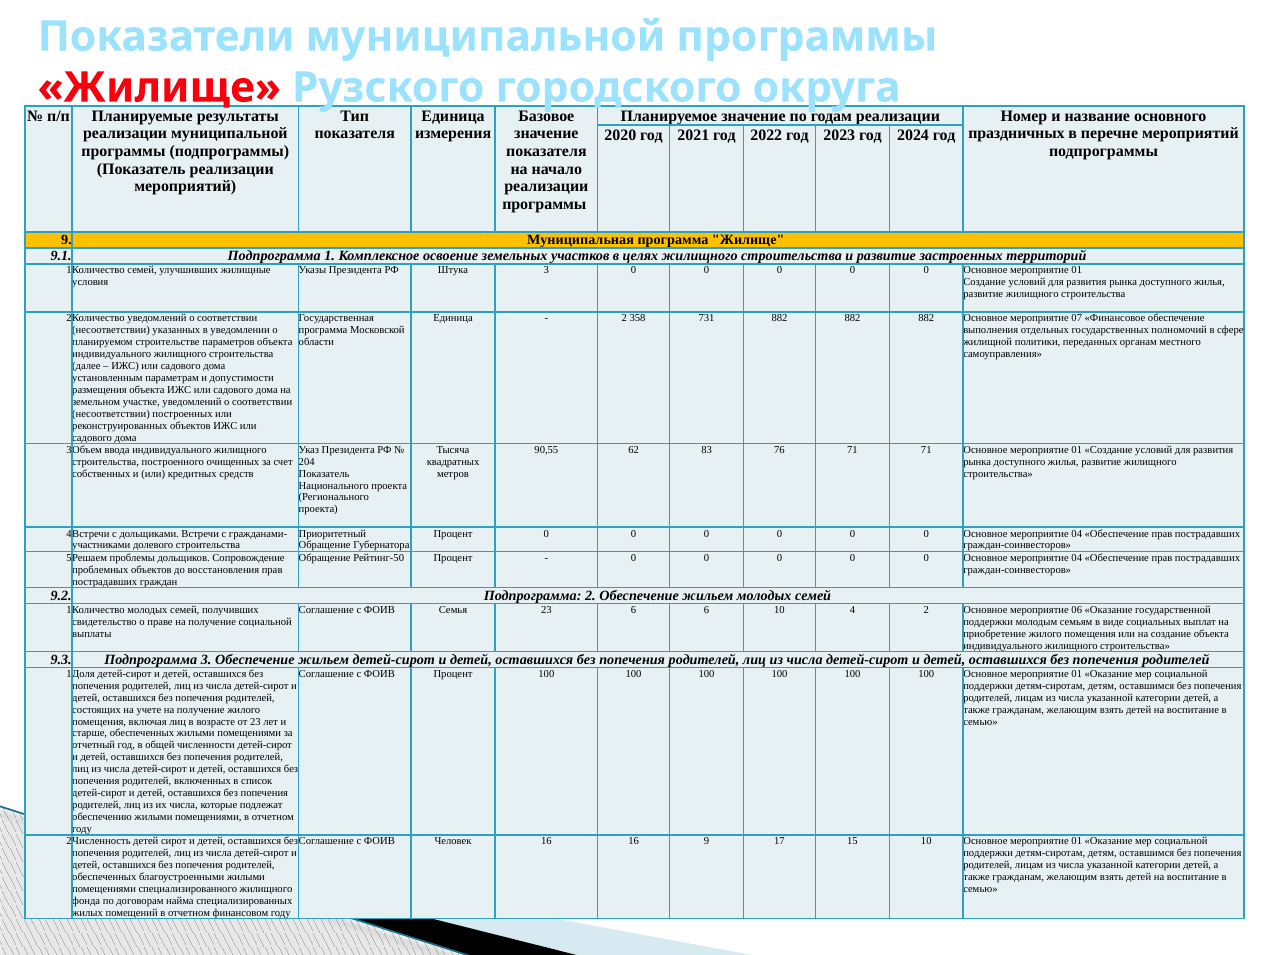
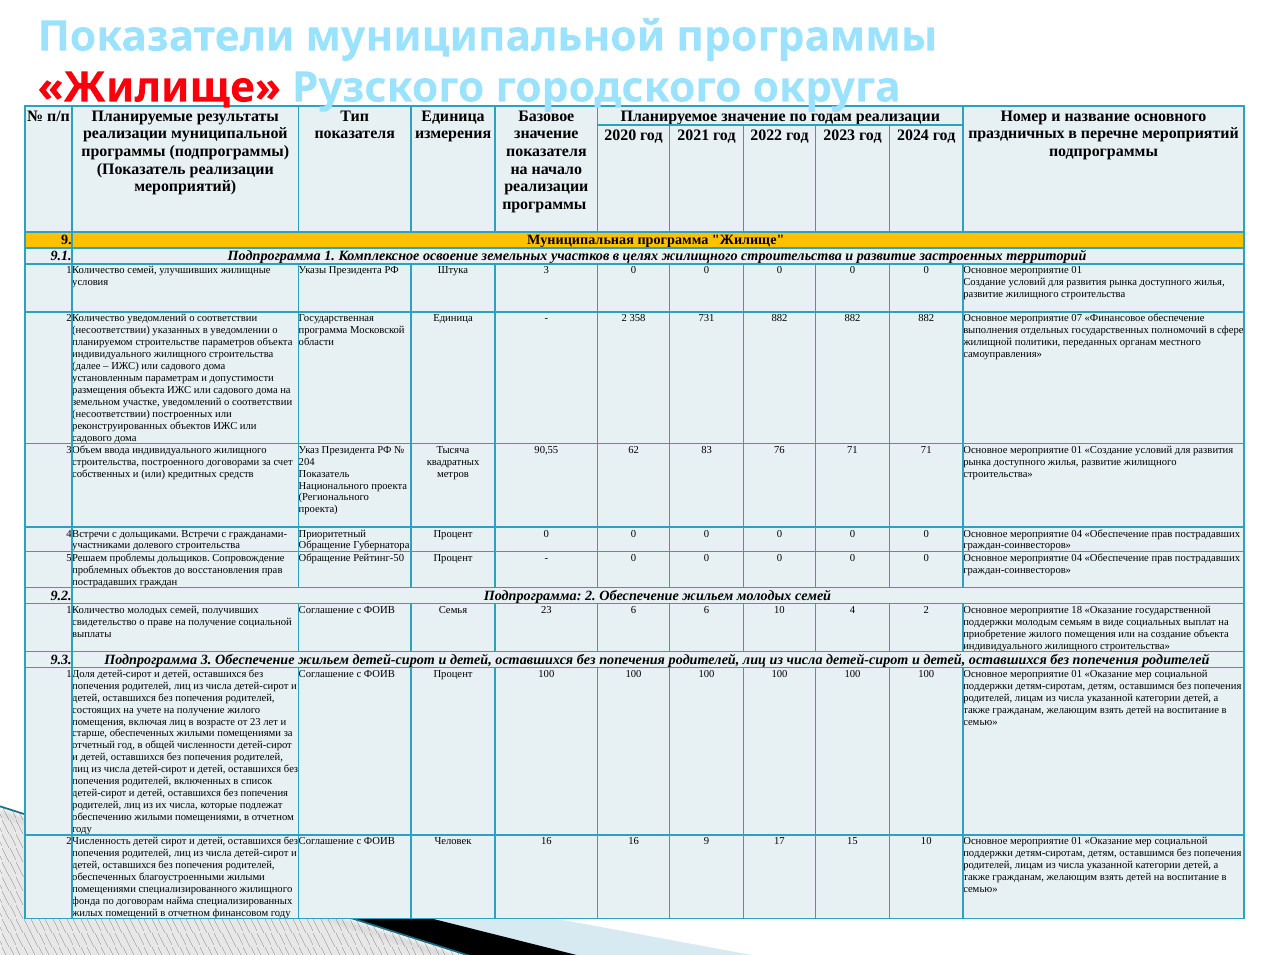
очищенных: очищенных -> договорами
06: 06 -> 18
